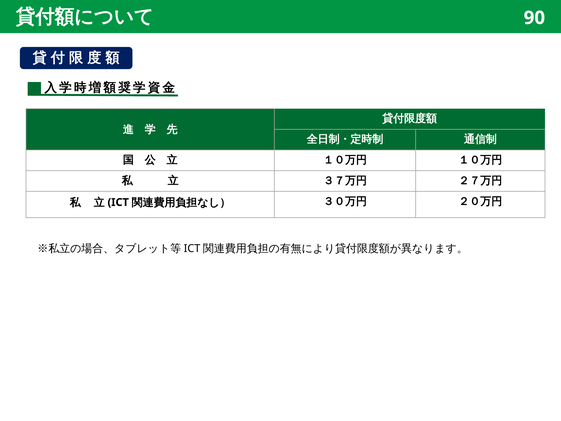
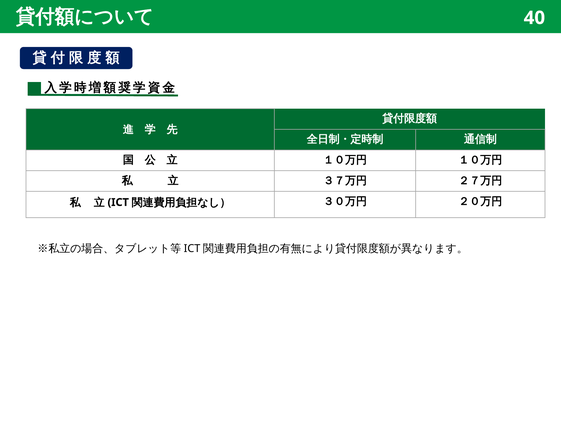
90: 90 -> 40
